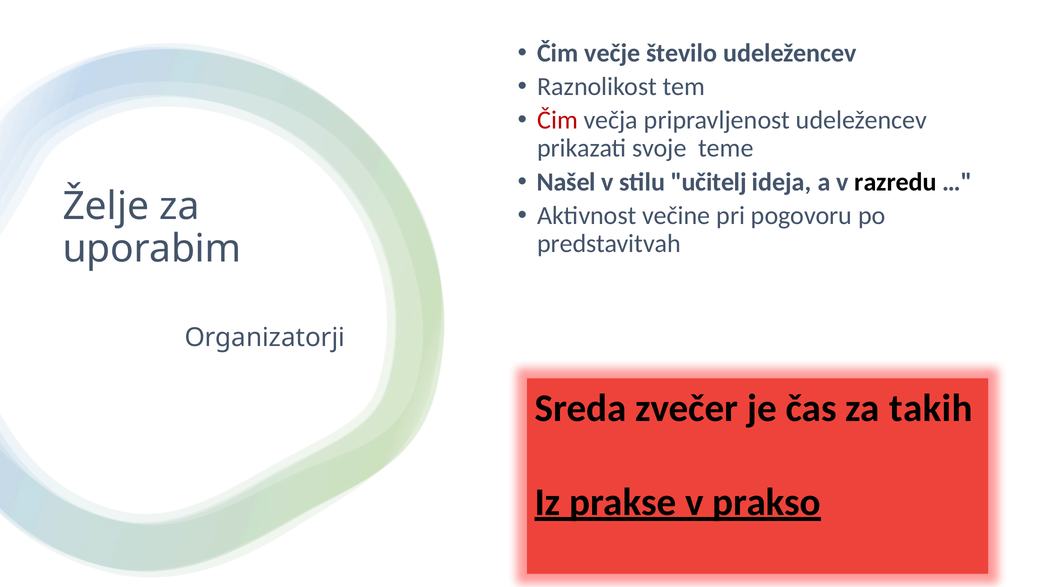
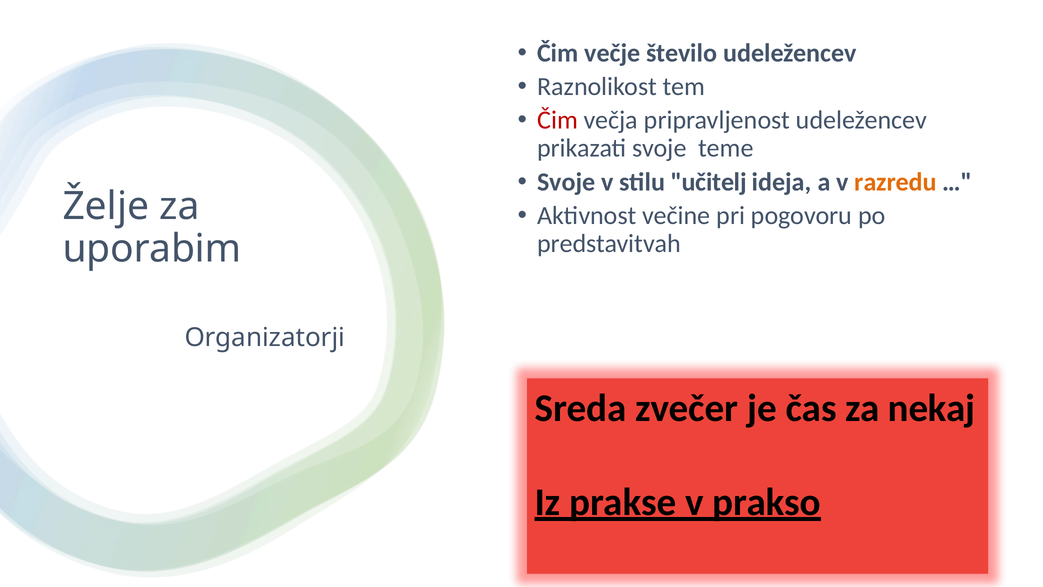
Našel at (566, 182): Našel -> Svoje
razredu colour: black -> orange
takih: takih -> nekaj
